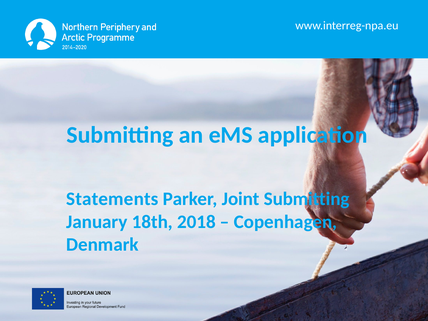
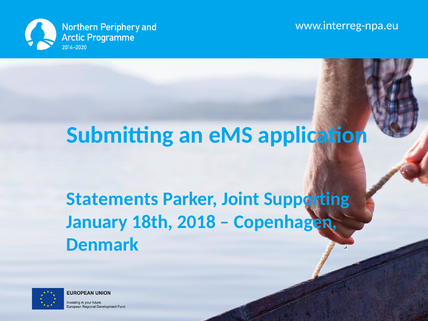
Joint Submitting: Submitting -> Supporting
